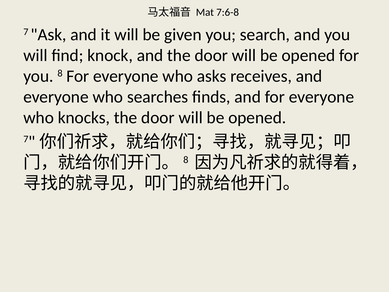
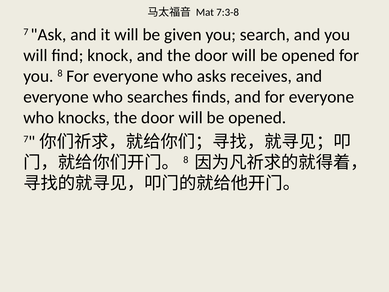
7:6-8: 7:6-8 -> 7:3-8
